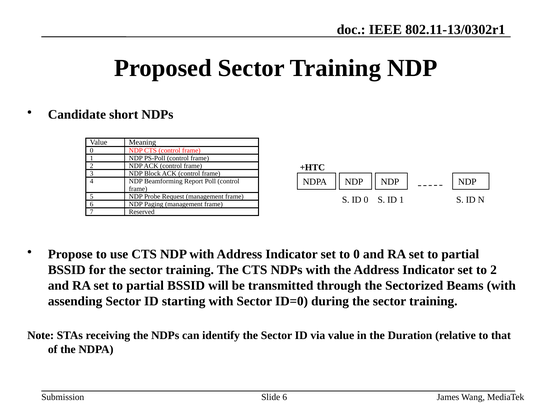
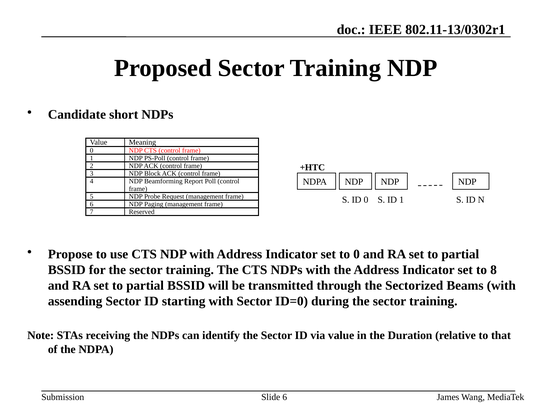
to 2: 2 -> 8
